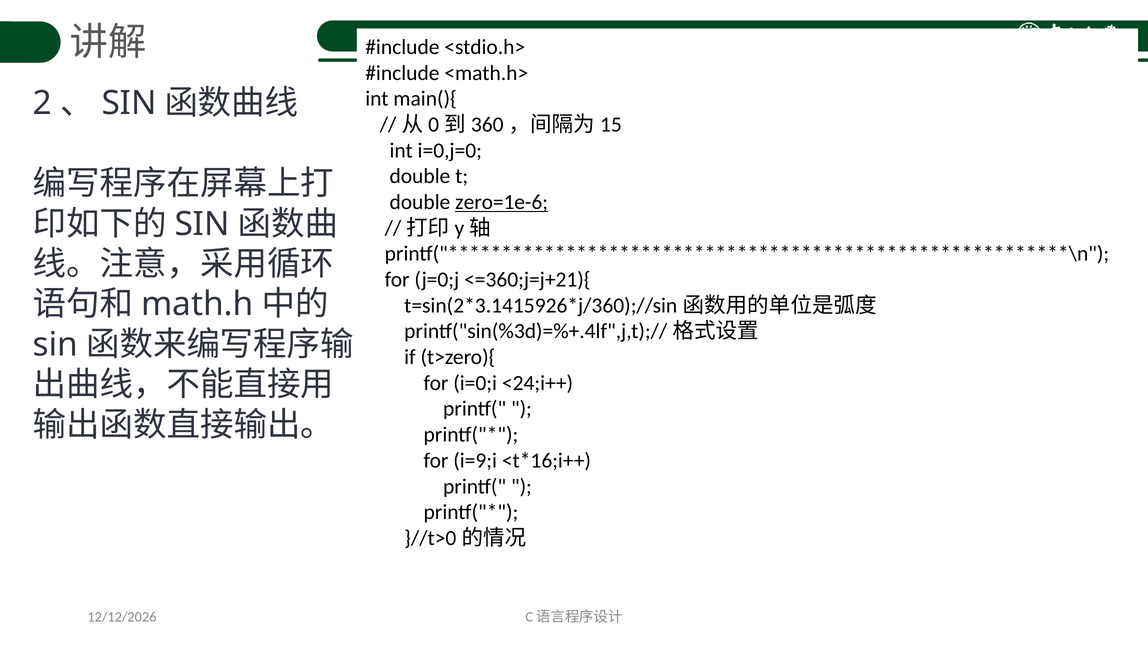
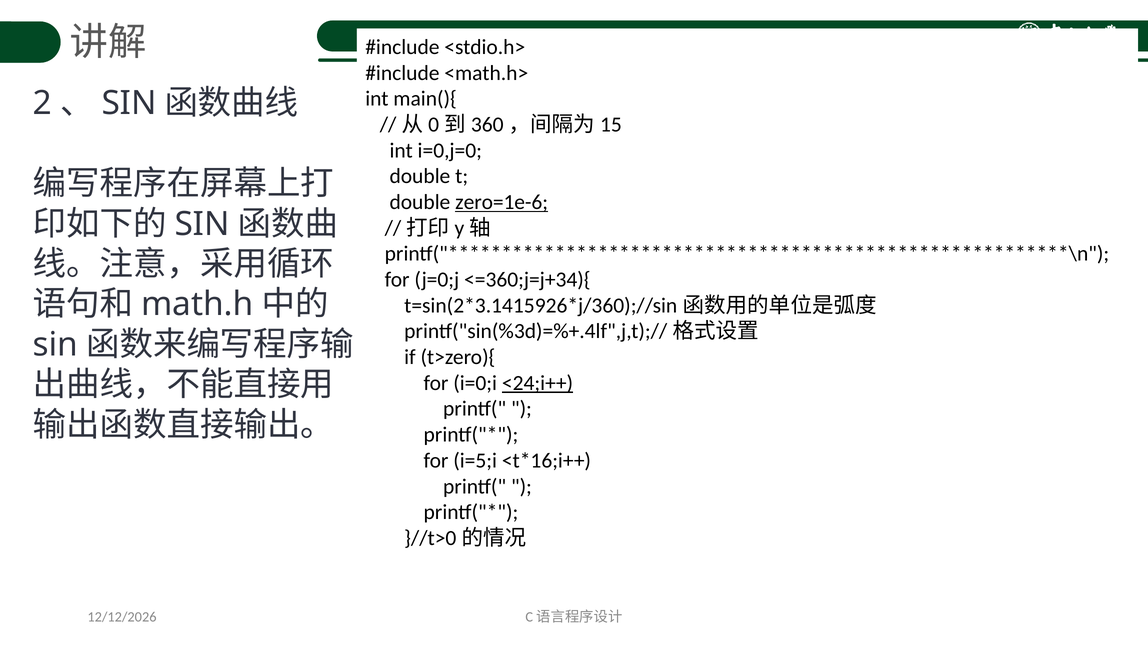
<=360;j=j+21){: <=360;j=j+21){ -> <=360;j=j+34){
<24;i++ underline: none -> present
i=9;i: i=9;i -> i=5;i
